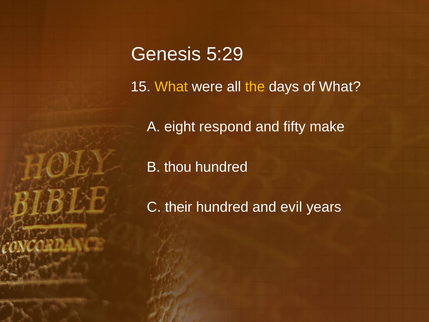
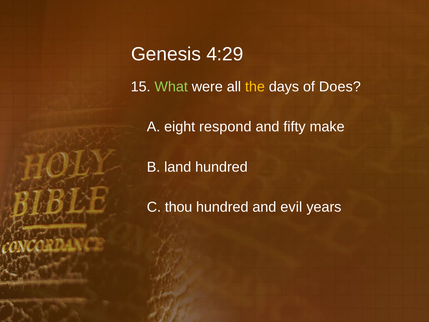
5:29: 5:29 -> 4:29
What at (171, 87) colour: yellow -> light green
of What: What -> Does
thou: thou -> land
their: their -> thou
